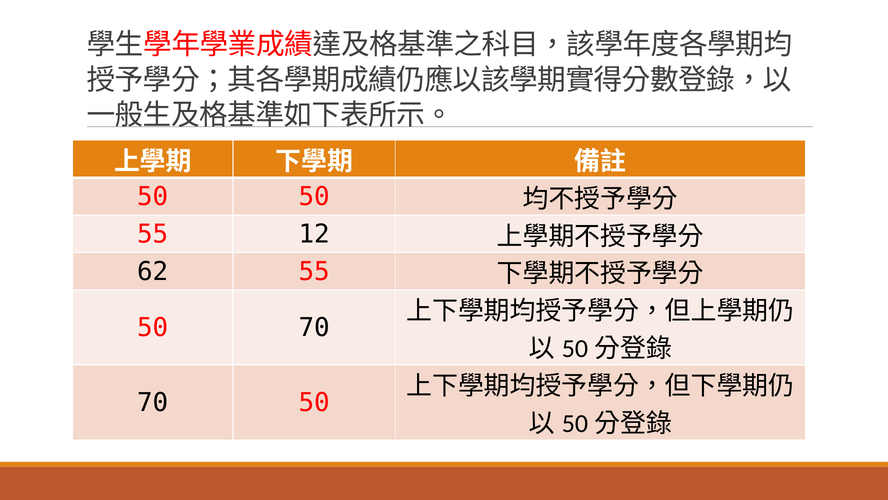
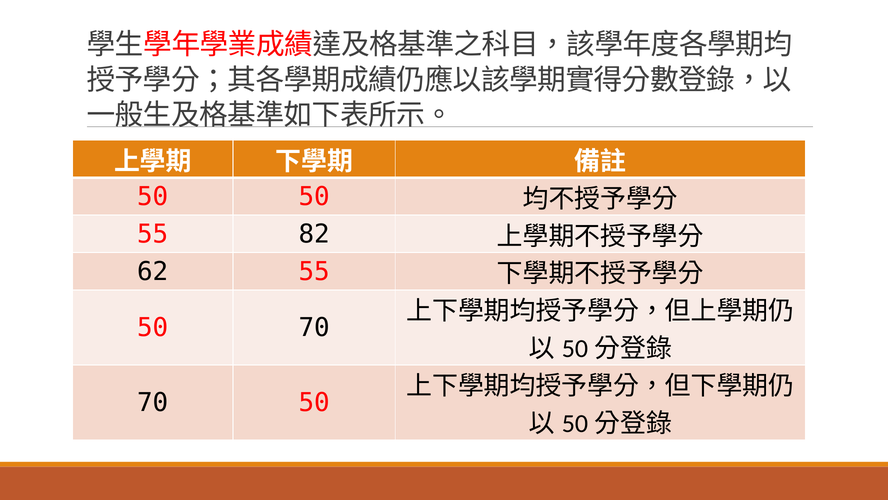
12: 12 -> 82
